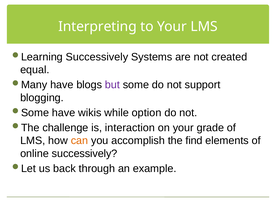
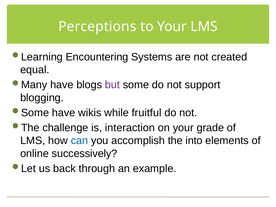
Interpreting: Interpreting -> Perceptions
Successively at (97, 57): Successively -> Encountering
option: option -> fruitful
can colour: orange -> blue
find: find -> into
